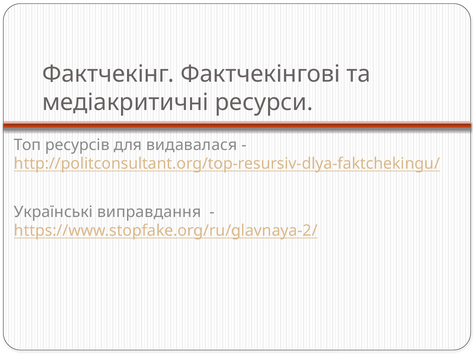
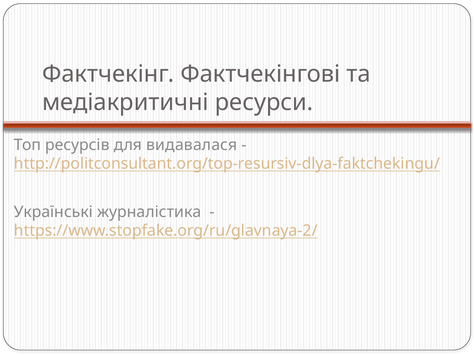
виправдання: виправдання -> журналістика
